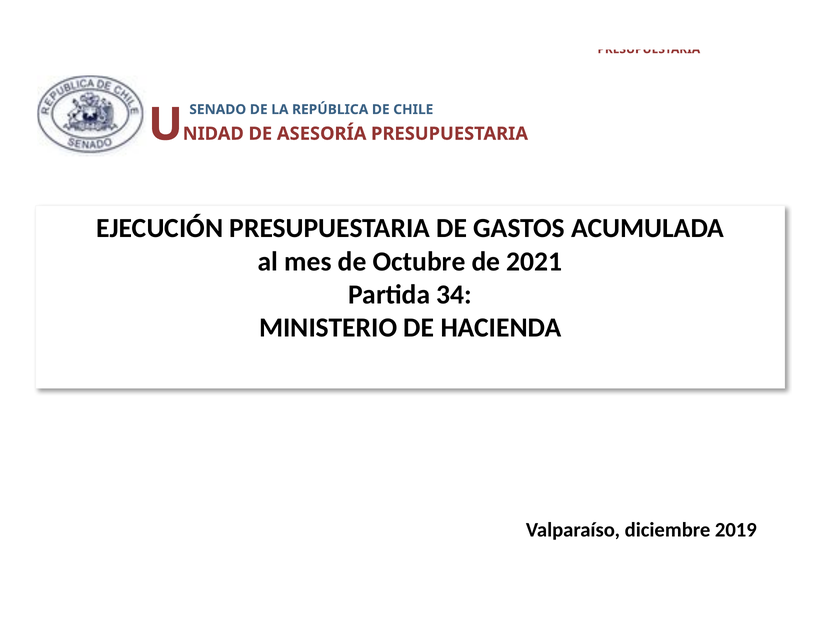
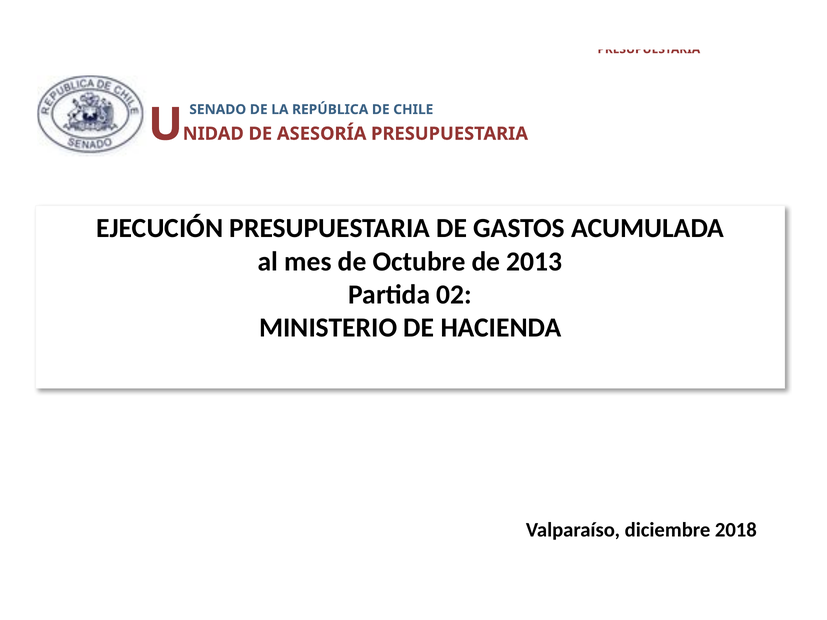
2021: 2021 -> 2013
34: 34 -> 02
2019: 2019 -> 2018
